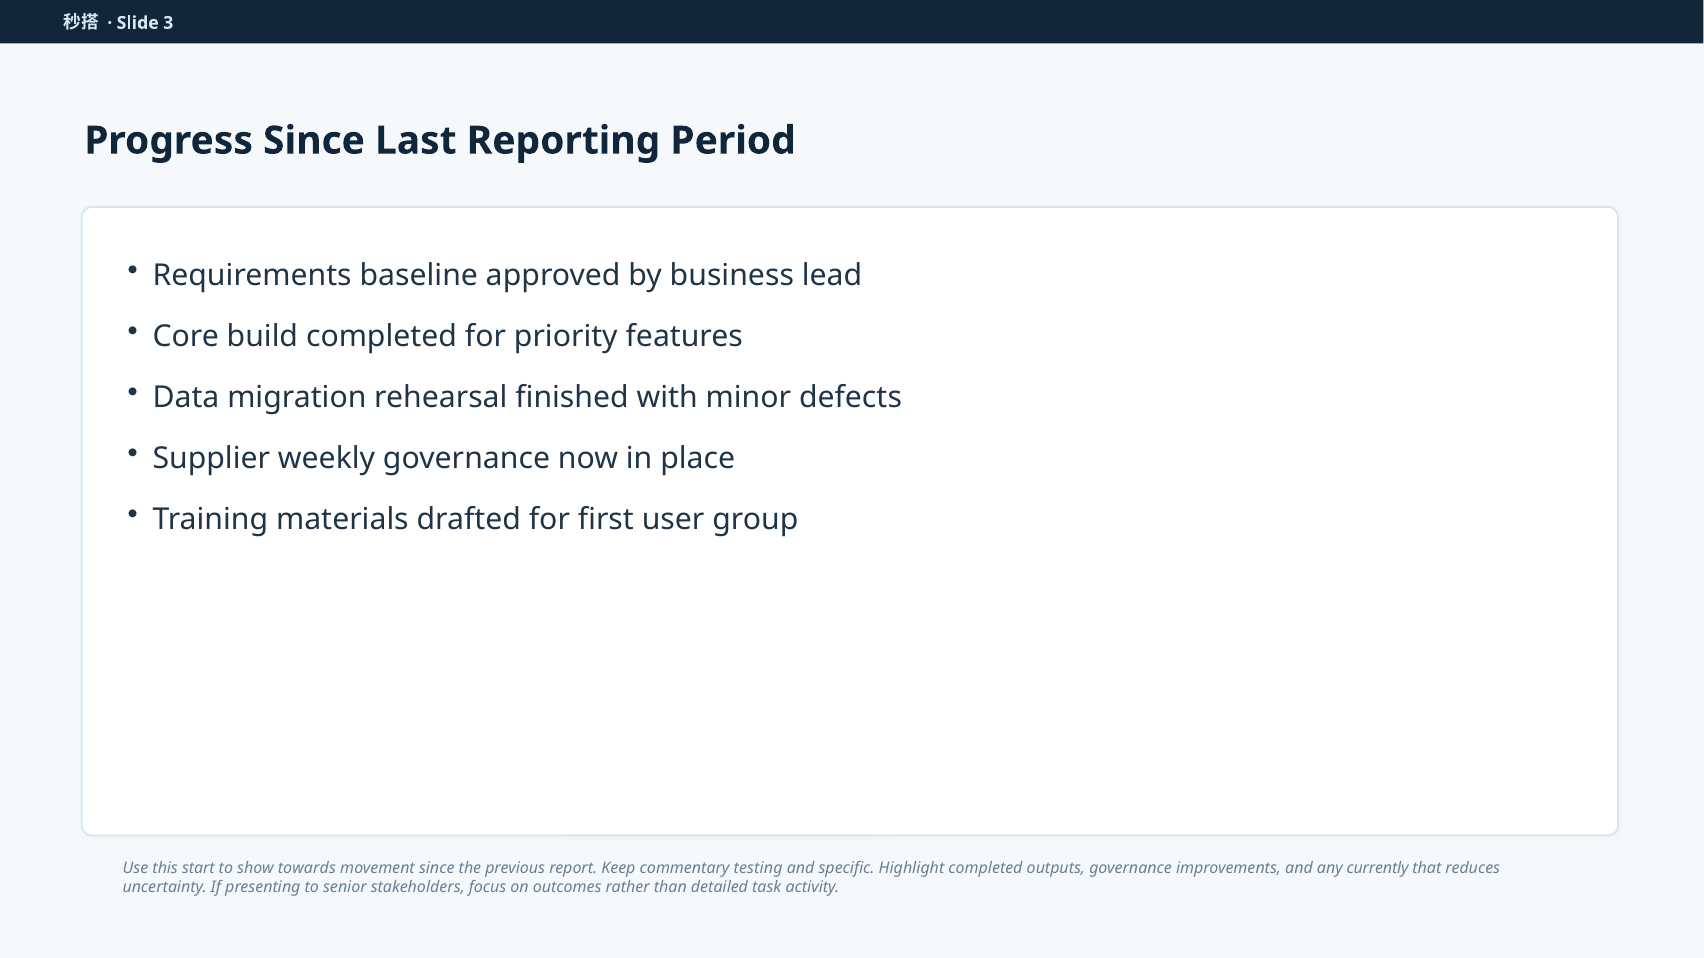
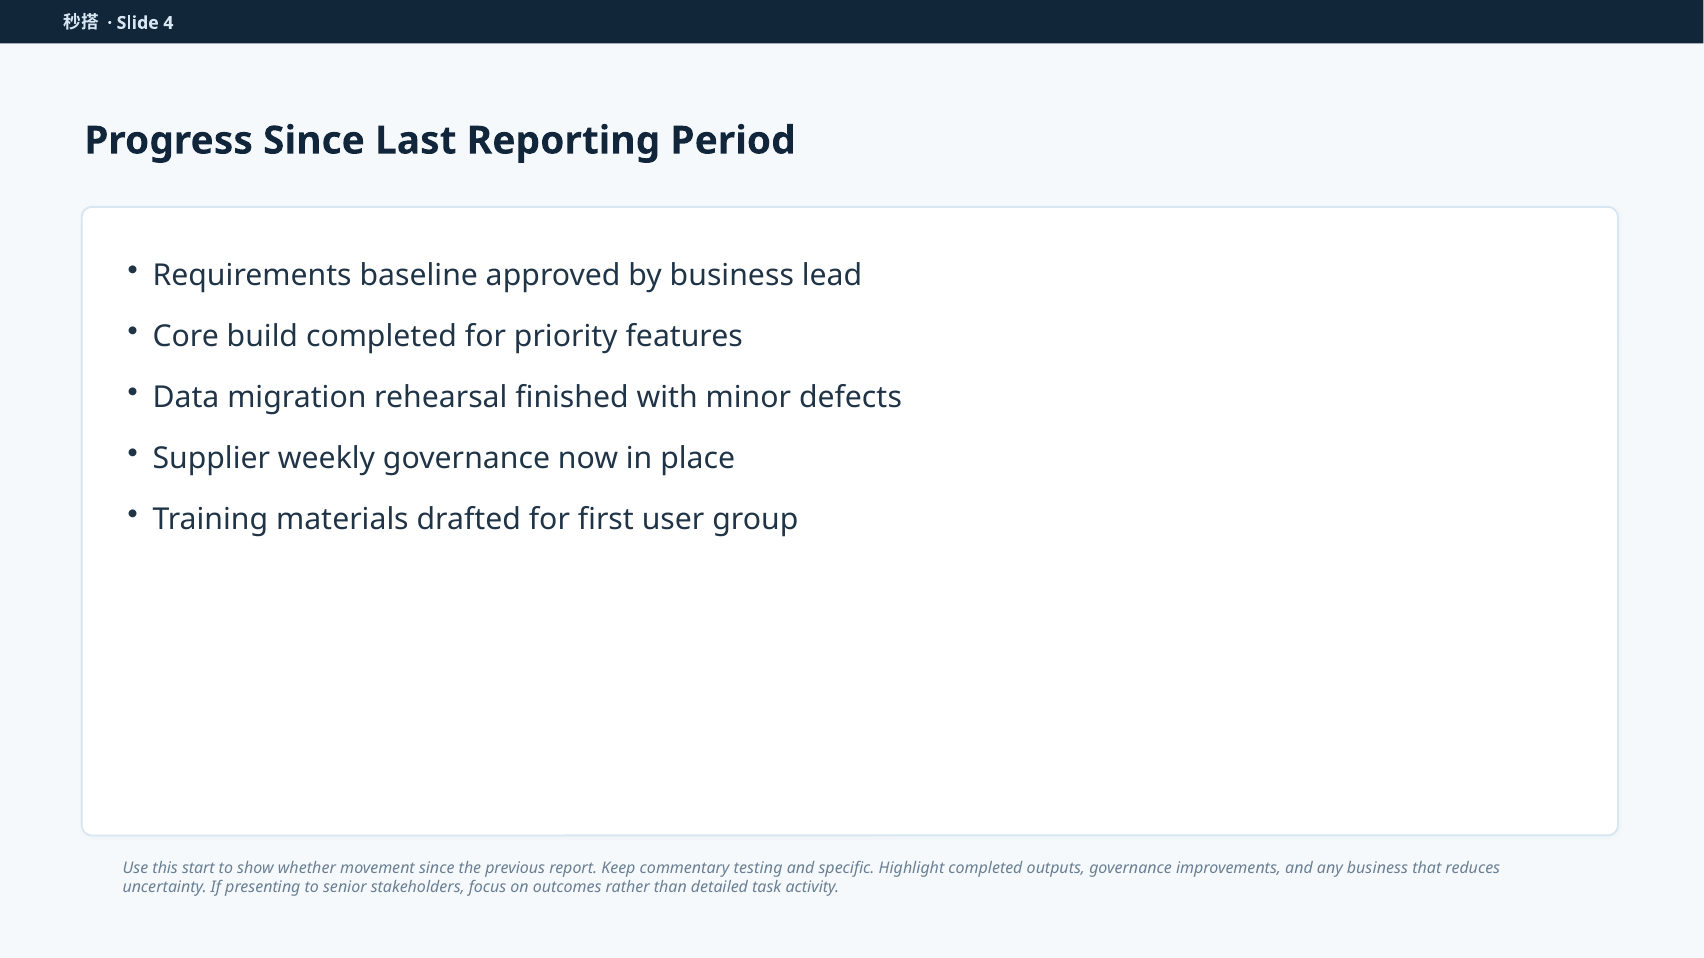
3: 3 -> 4
towards: towards -> whether
any currently: currently -> business
